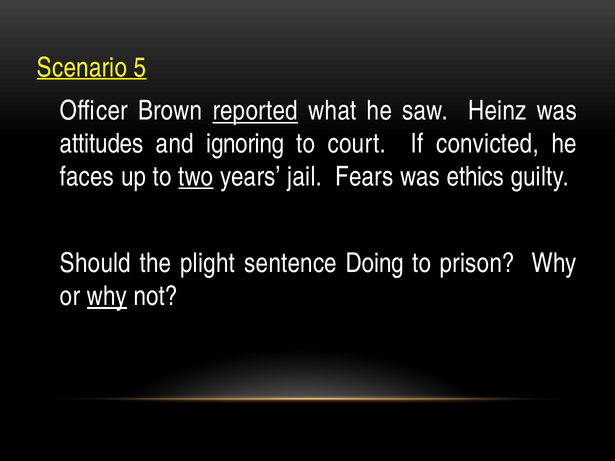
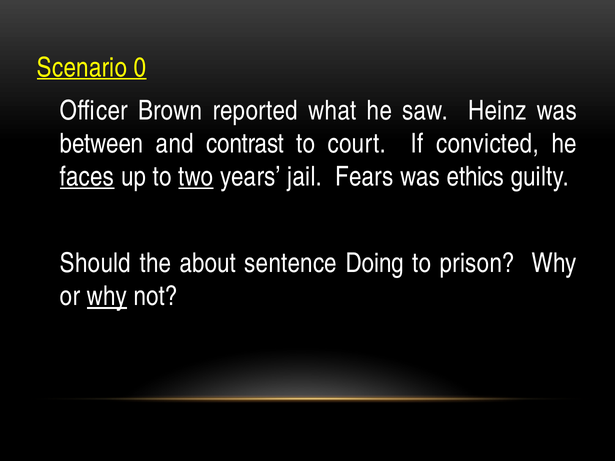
5: 5 -> 0
reported underline: present -> none
attitudes: attitudes -> between
ignoring: ignoring -> contrast
faces underline: none -> present
plight: plight -> about
